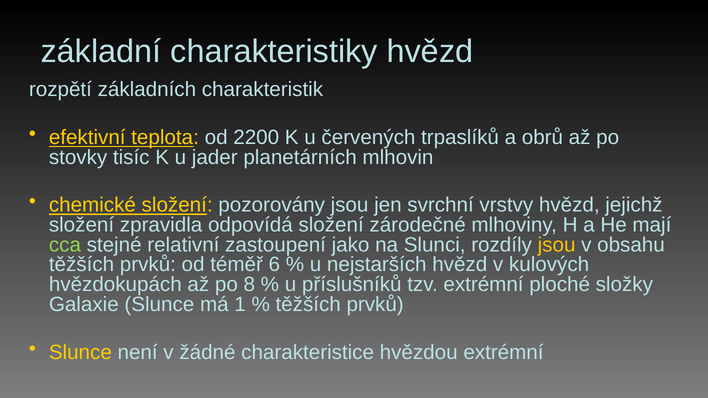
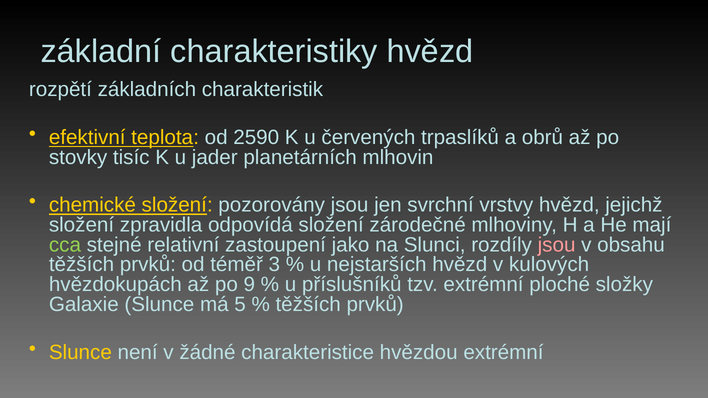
2200: 2200 -> 2590
jsou at (557, 245) colour: yellow -> pink
6: 6 -> 3
8: 8 -> 9
1: 1 -> 5
